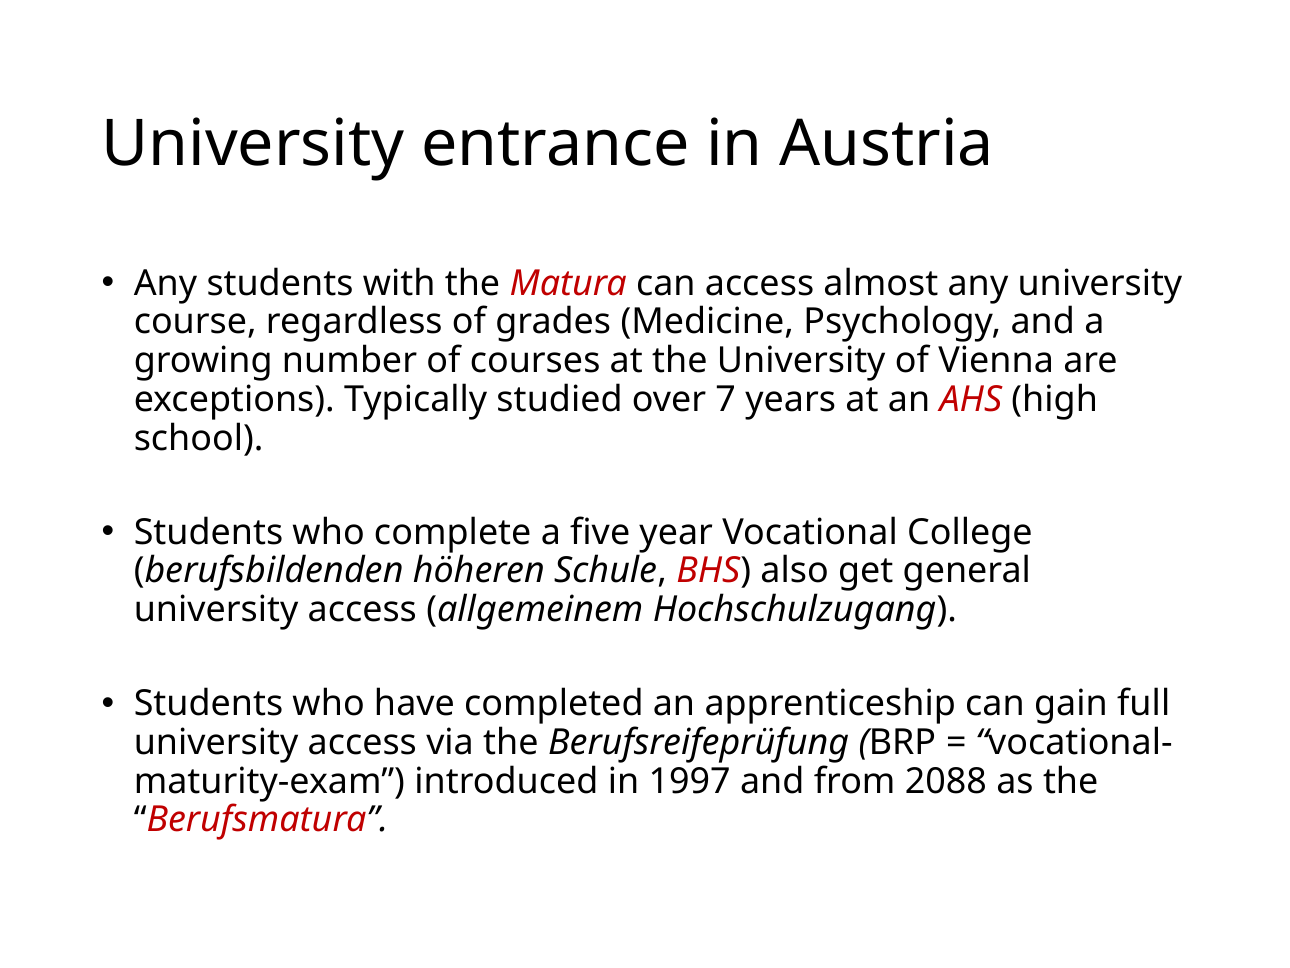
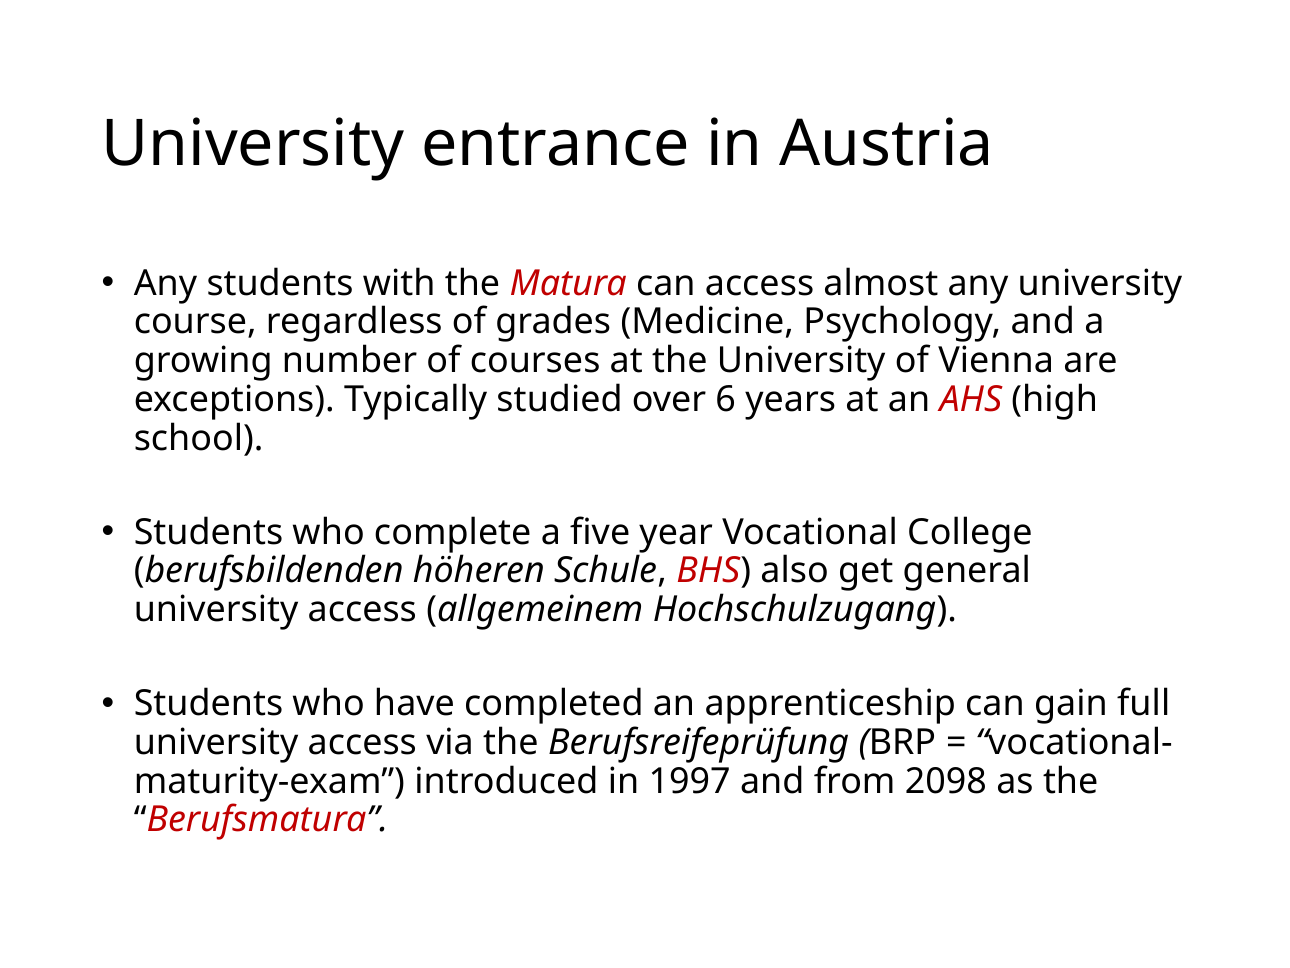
7: 7 -> 6
2088: 2088 -> 2098
